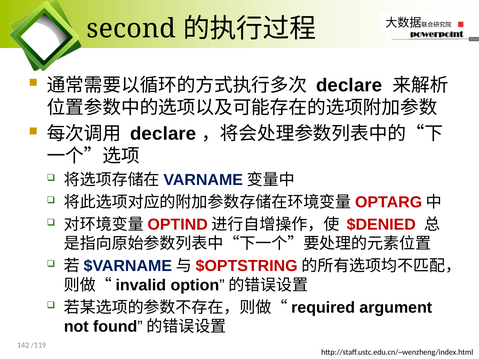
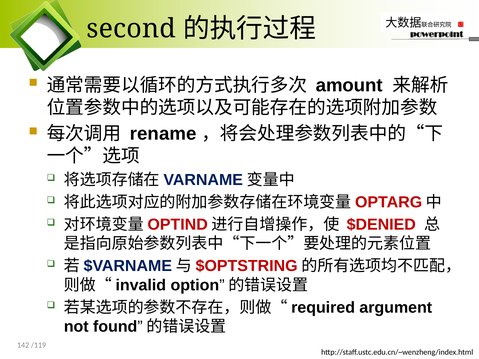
declare at (349, 85): declare -> amount
declare at (163, 134): declare -> rename
